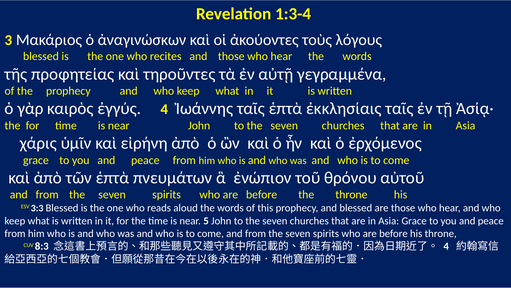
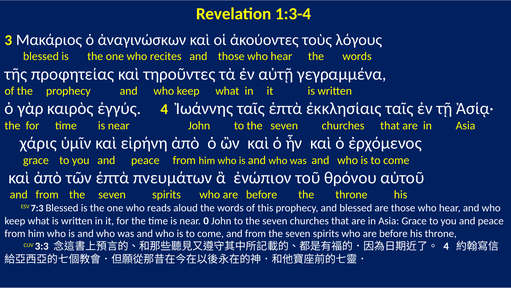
3:3: 3:3 -> 7:3
5: 5 -> 0
8:3: 8:3 -> 3:3
